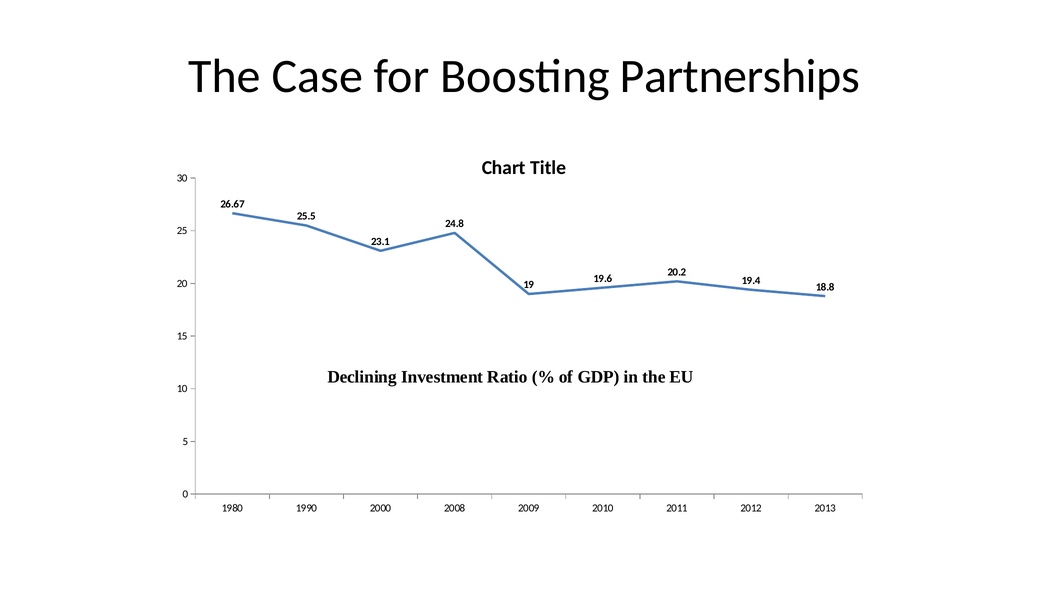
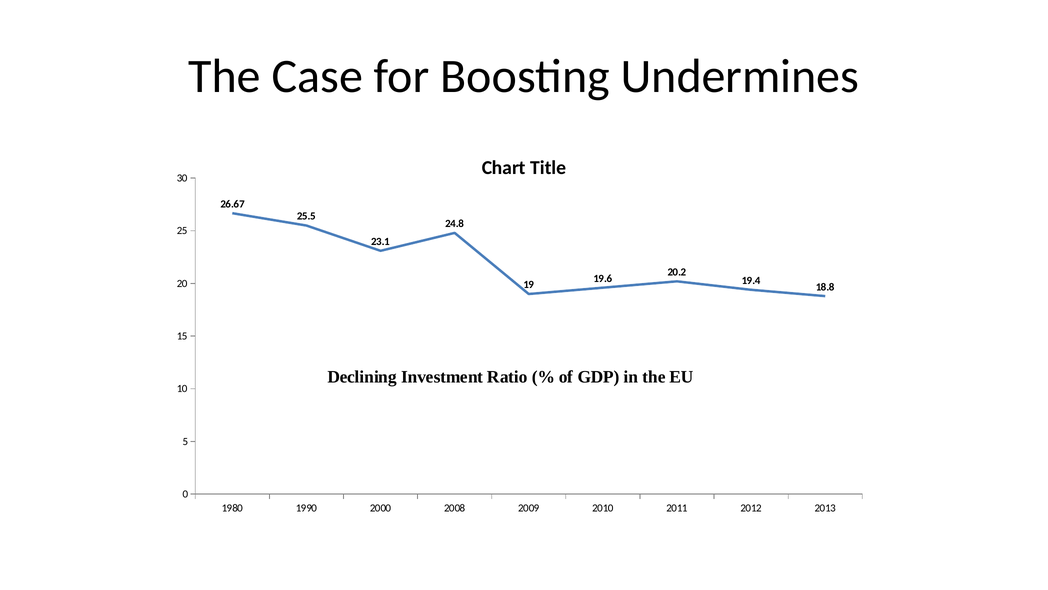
Partnerships: Partnerships -> Undermines
